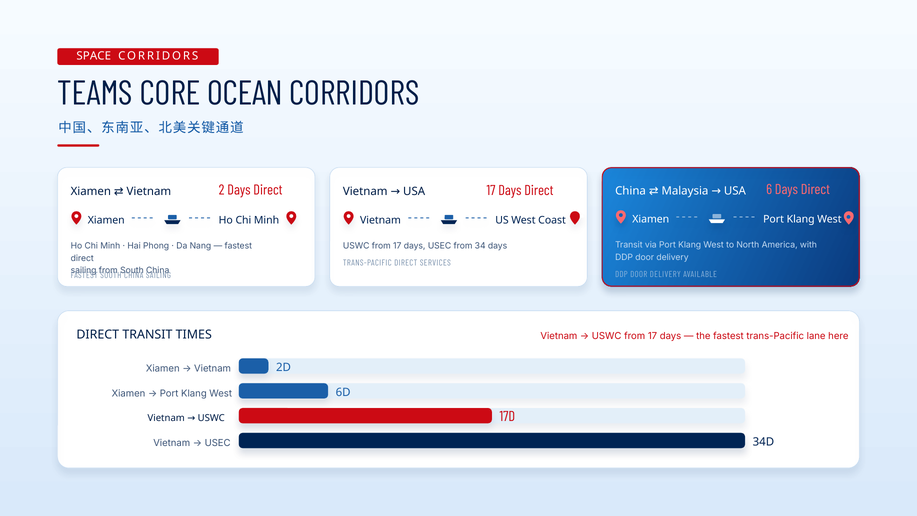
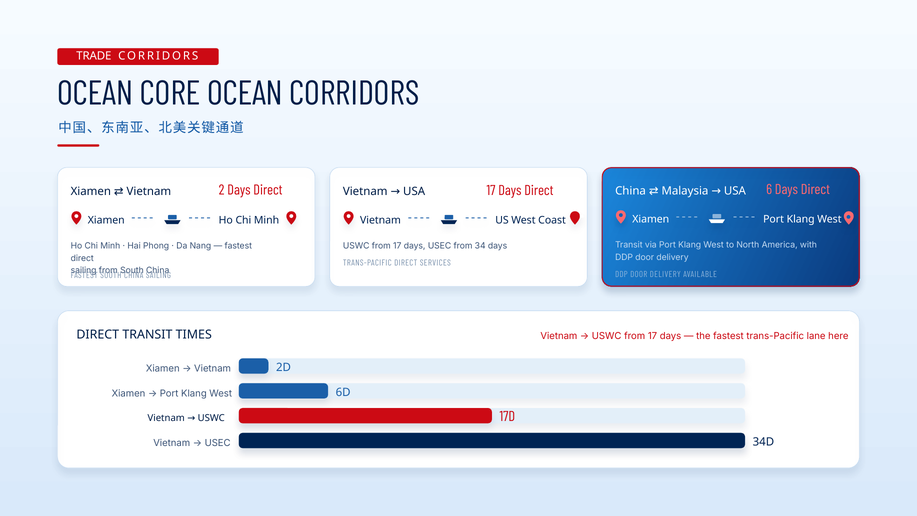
SPACE: SPACE -> TRADE
TEAMS at (95, 94): TEAMS -> OCEAN
